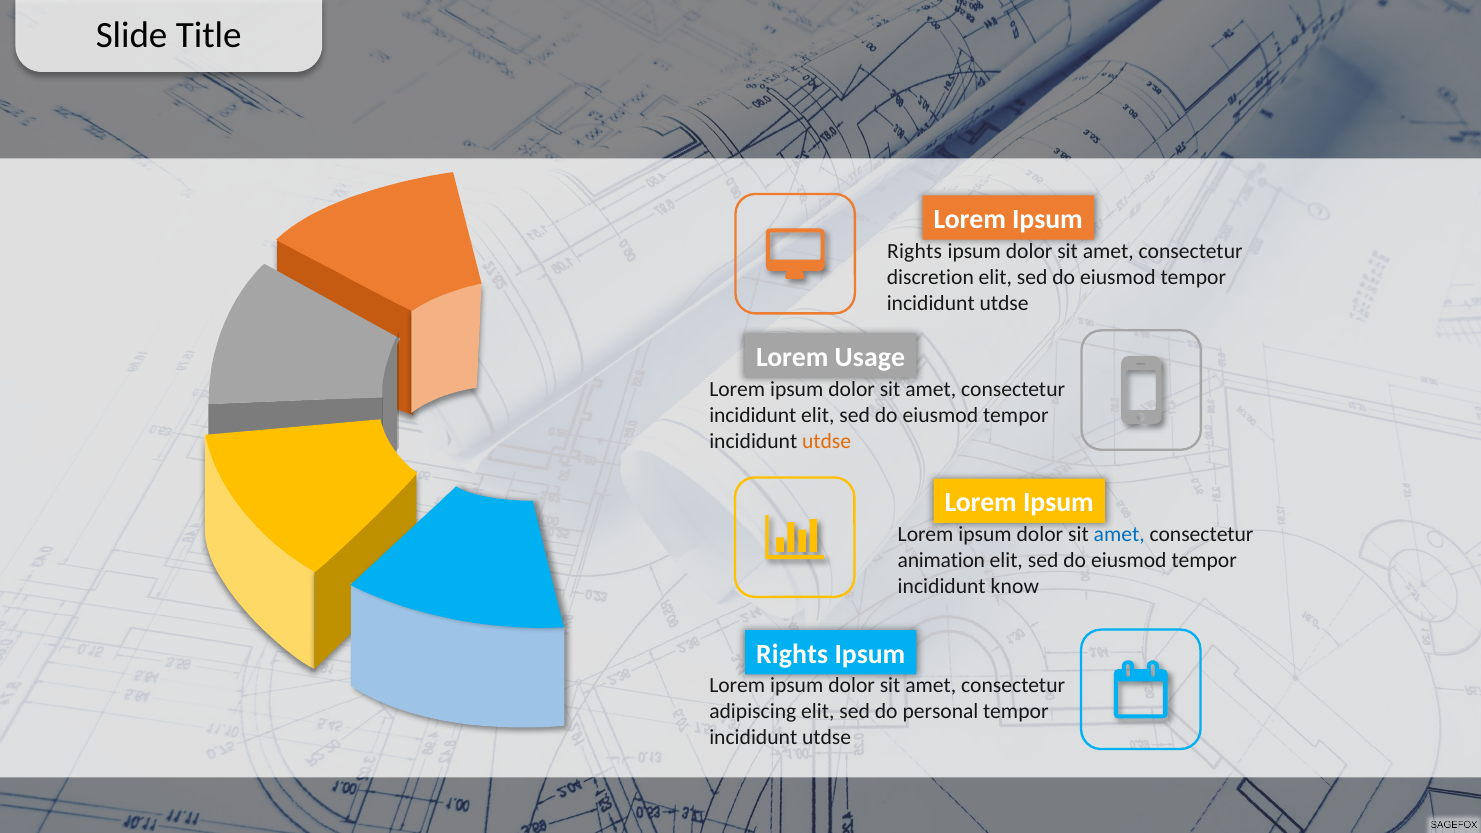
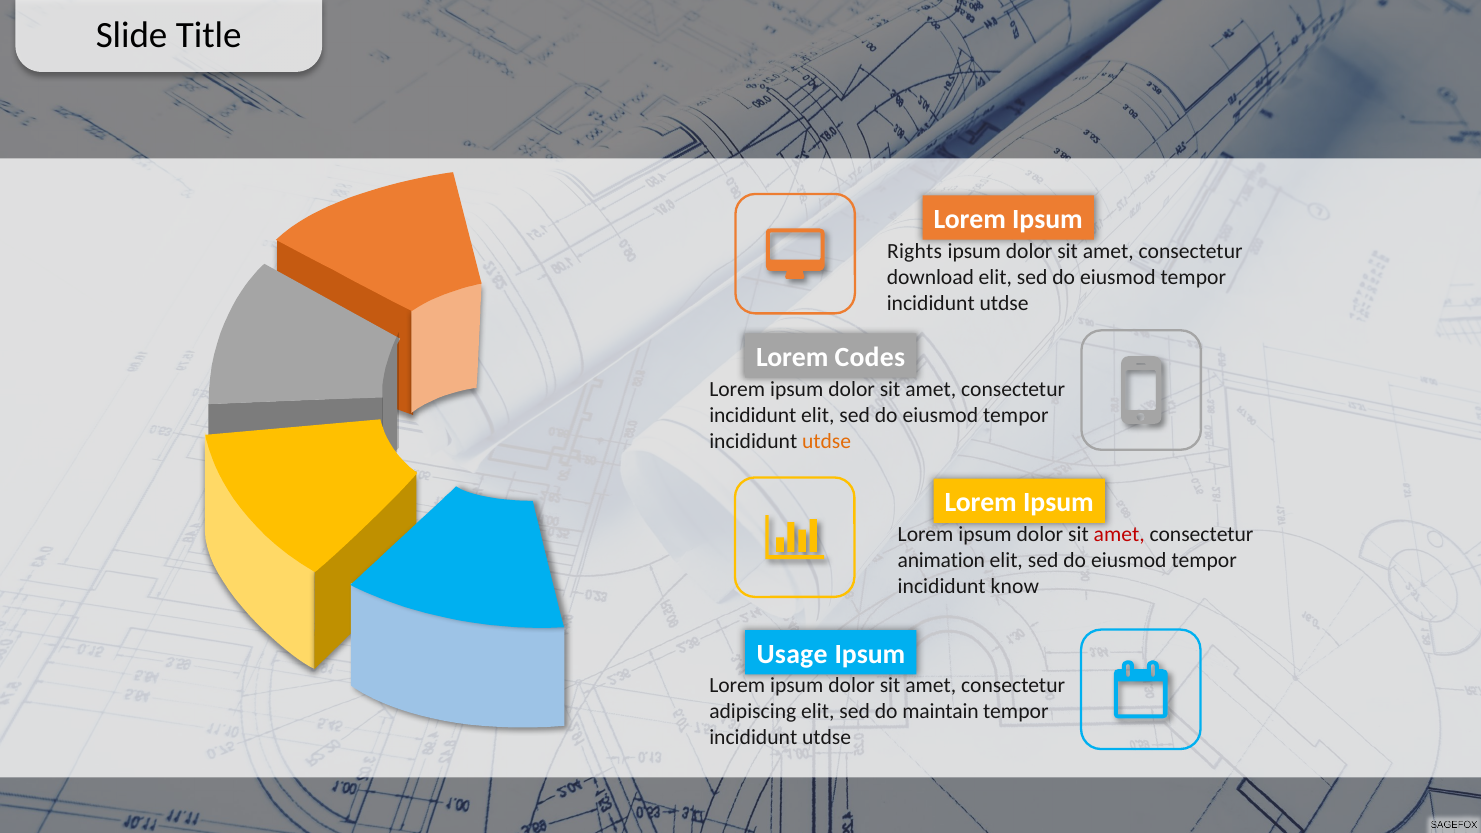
discretion: discretion -> download
Usage: Usage -> Codes
amet at (1119, 535) colour: blue -> red
Rights at (792, 654): Rights -> Usage
personal: personal -> maintain
